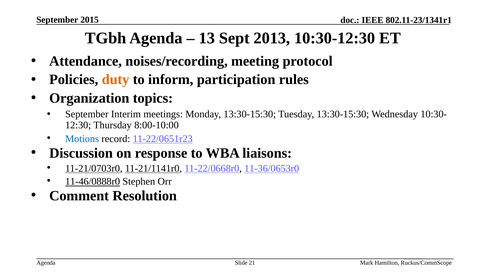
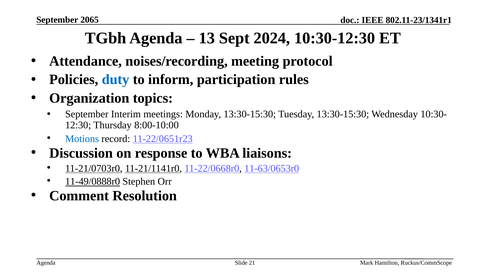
2015: 2015 -> 2065
2013: 2013 -> 2024
duty colour: orange -> blue
11-36/0653r0: 11-36/0653r0 -> 11-63/0653r0
11-46/0888r0: 11-46/0888r0 -> 11-49/0888r0
